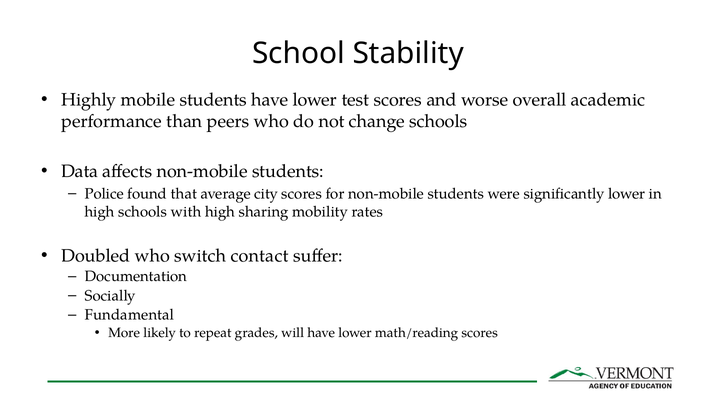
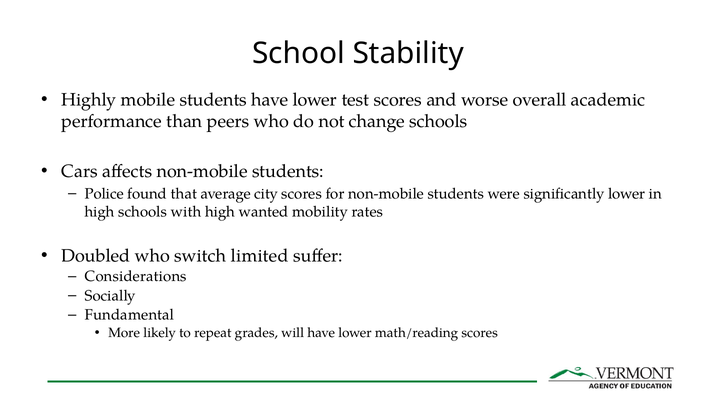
Data: Data -> Cars
sharing: sharing -> wanted
contact: contact -> limited
Documentation: Documentation -> Considerations
